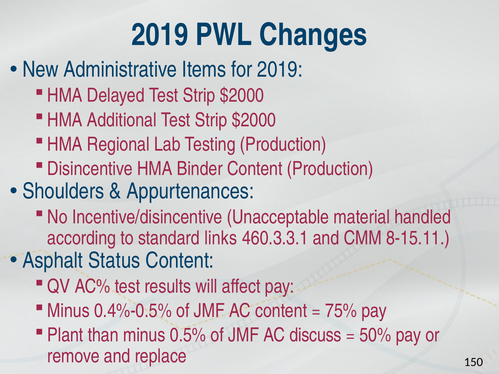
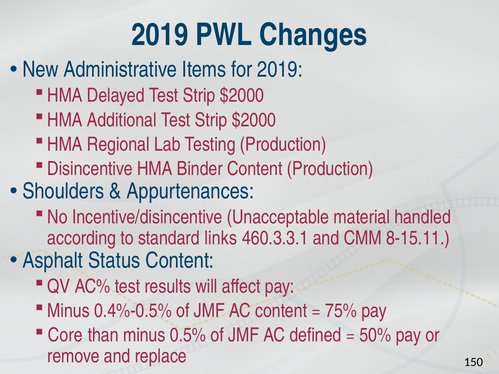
Plant: Plant -> Core
discuss: discuss -> defined
